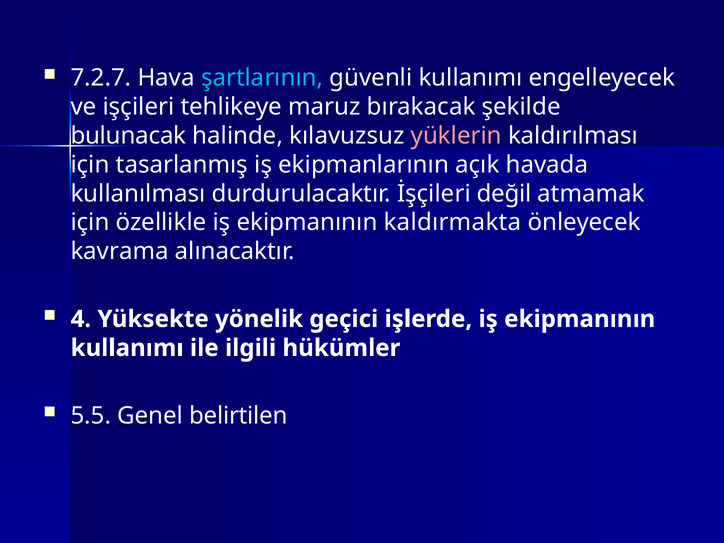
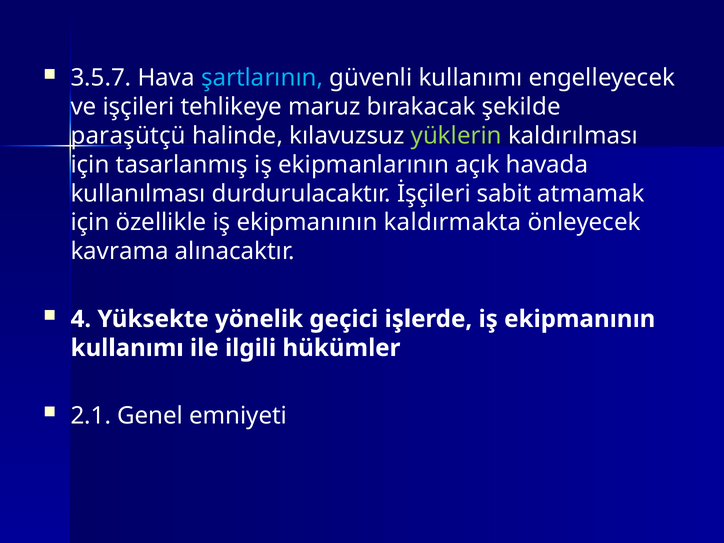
7.2.7: 7.2.7 -> 3.5.7
bulunacak: bulunacak -> paraşütçü
yüklerin colour: pink -> light green
değil: değil -> sabit
5.5: 5.5 -> 2.1
belirtilen: belirtilen -> emniyeti
